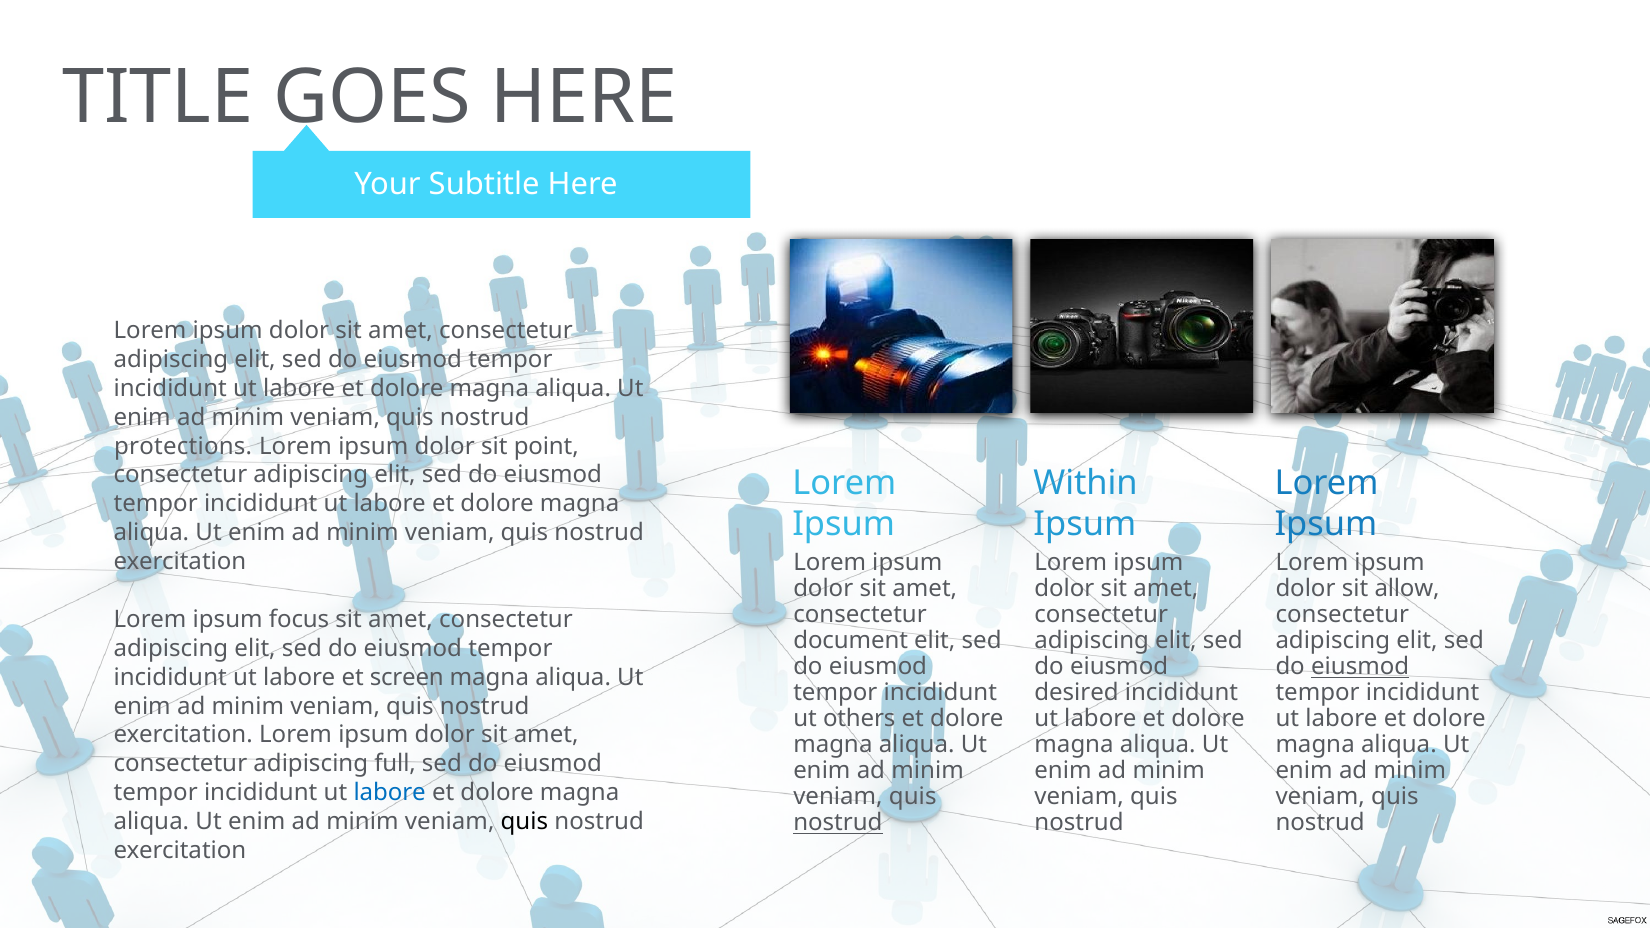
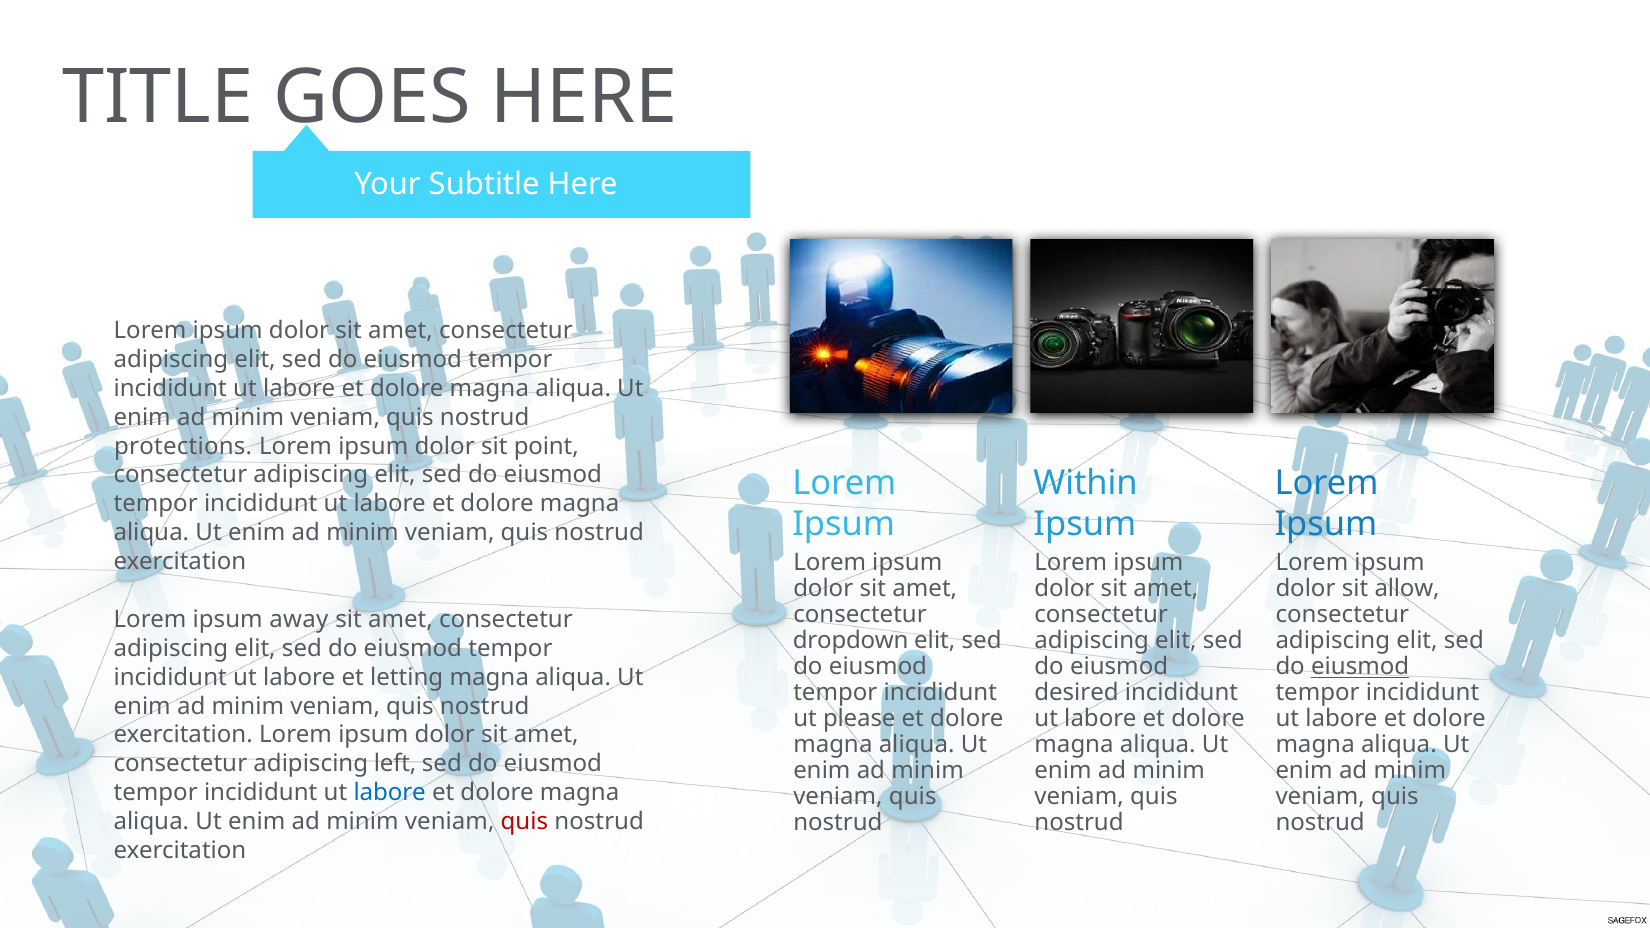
focus: focus -> away
document: document -> dropdown
screen: screen -> letting
others: others -> please
full: full -> left
quis at (524, 822) colour: black -> red
nostrud at (838, 823) underline: present -> none
